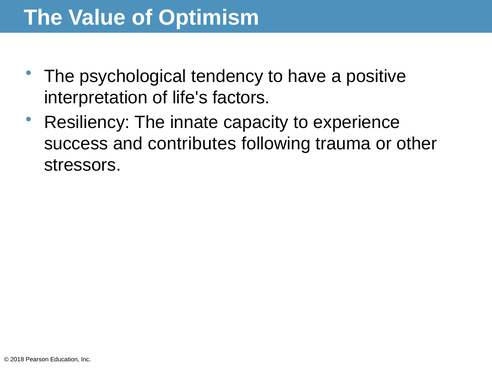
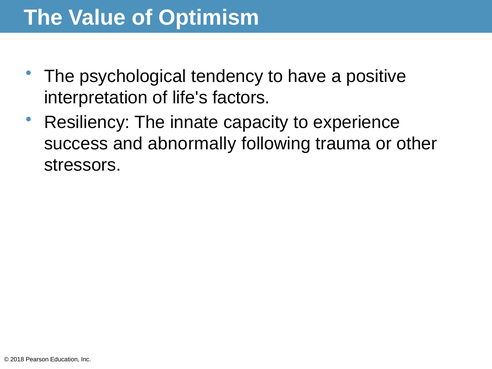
contributes: contributes -> abnormally
